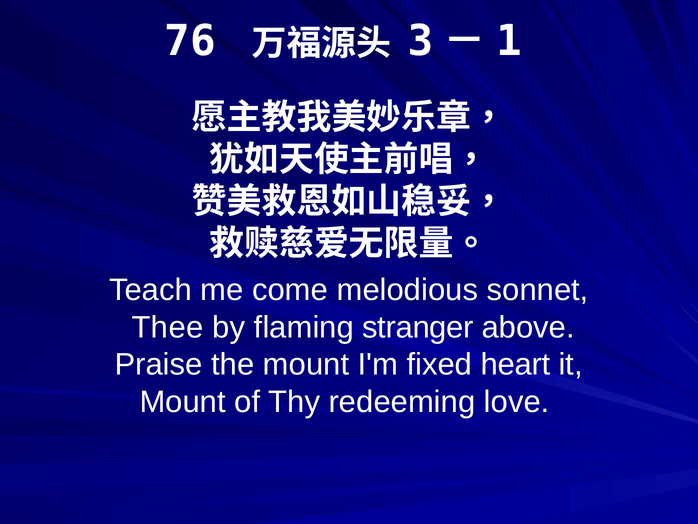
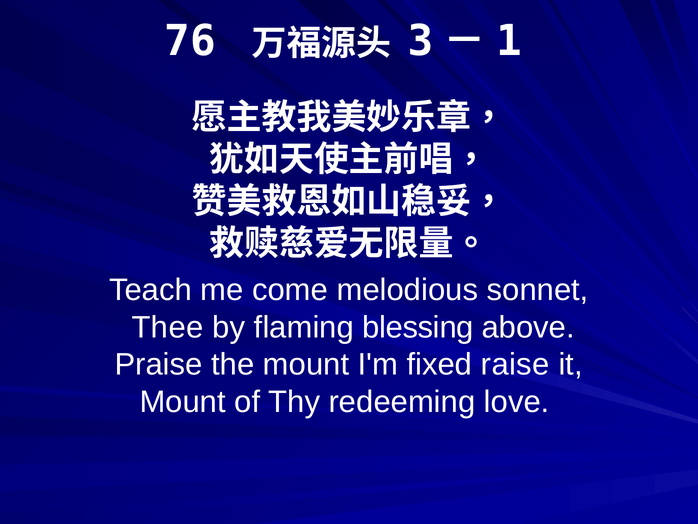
stranger: stranger -> blessing
heart: heart -> raise
